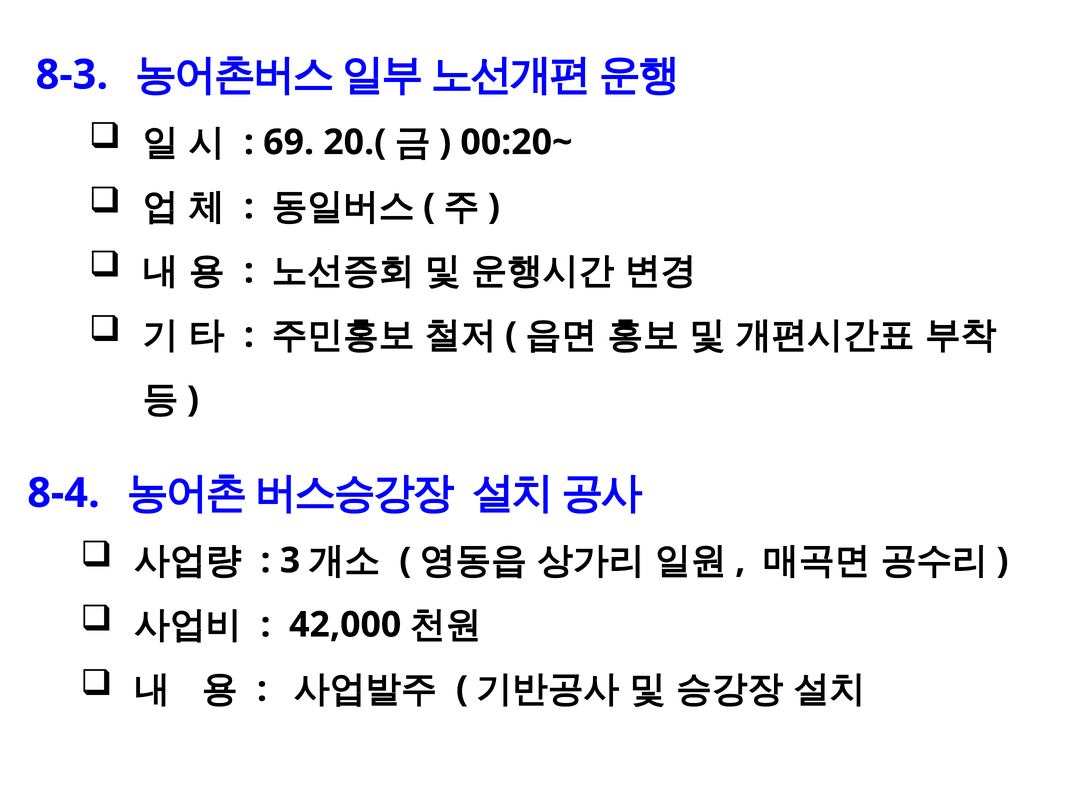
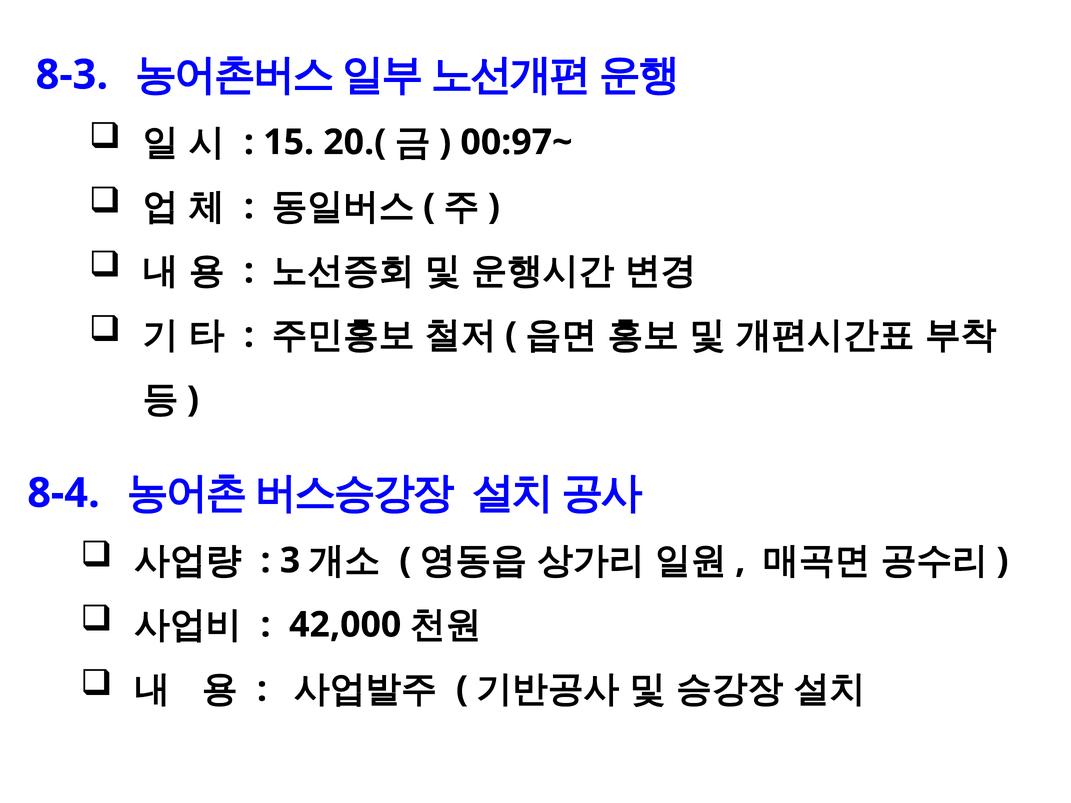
69: 69 -> 15
00:20~: 00:20~ -> 00:97~
